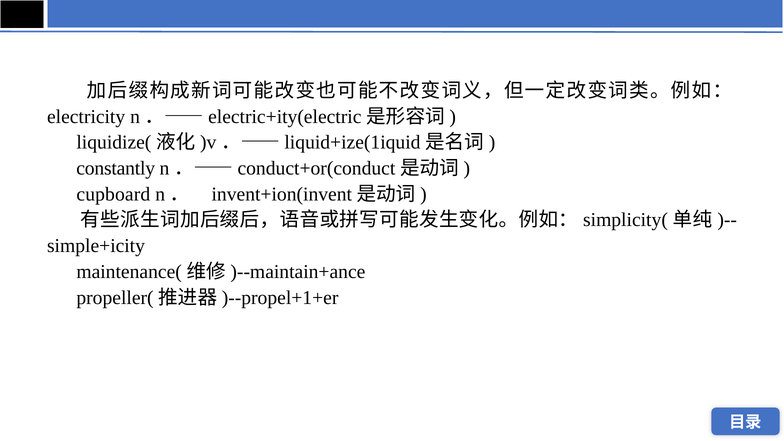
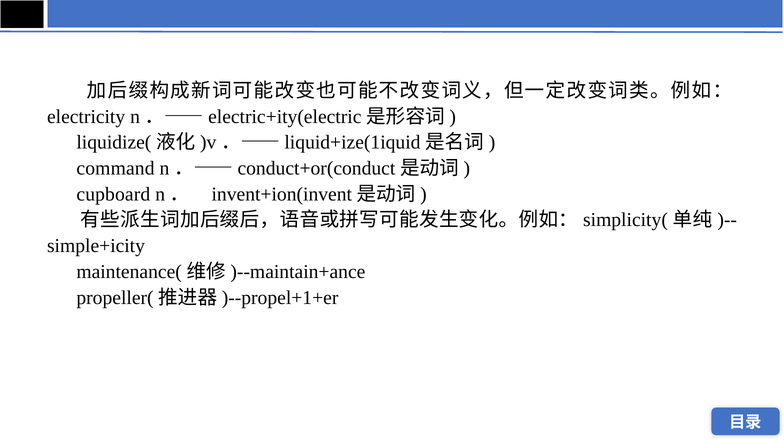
constantly: constantly -> command
